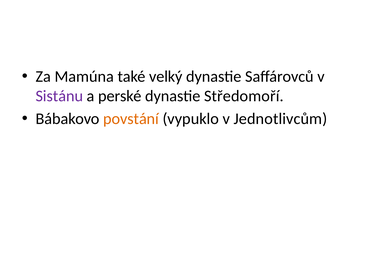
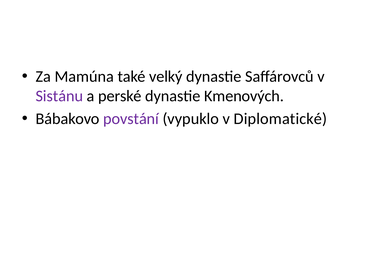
Středomoří: Středomoří -> Kmenových
povstání colour: orange -> purple
Jednotlivcům: Jednotlivcům -> Diplomatické
